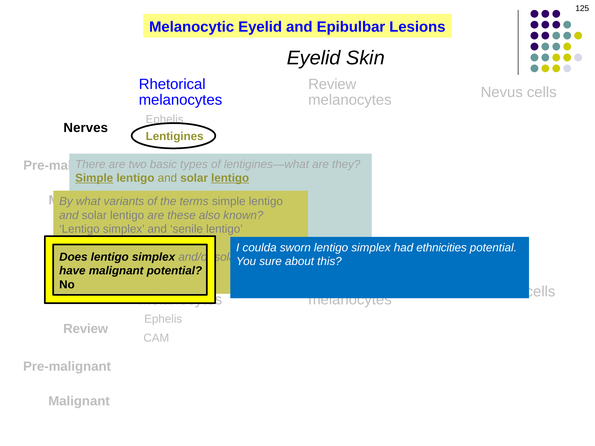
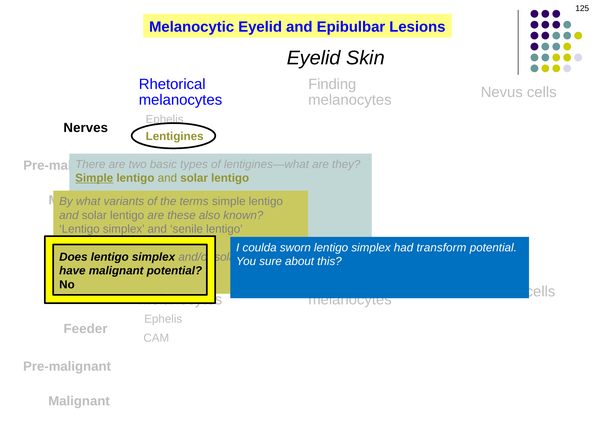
Review at (332, 84): Review -> Finding
lentigo at (230, 178) underline: present -> none
ethnicities: ethnicities -> transform
Review at (86, 329): Review -> Feeder
